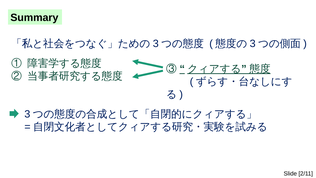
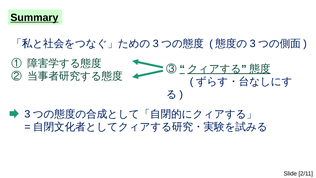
Summary underline: none -> present
